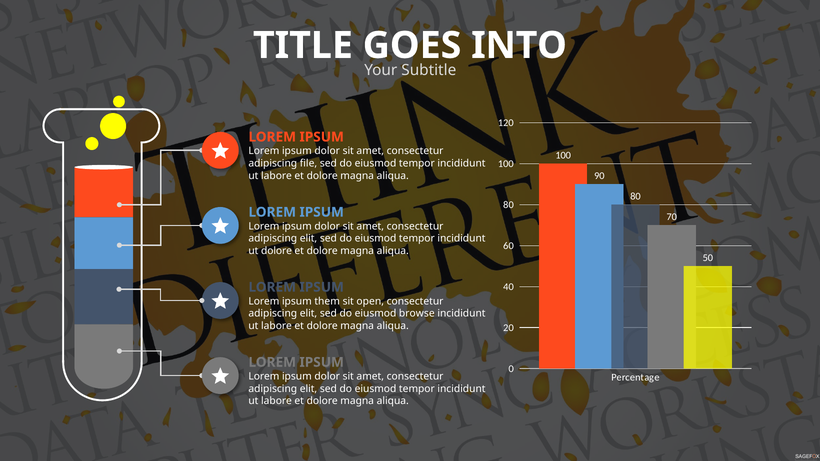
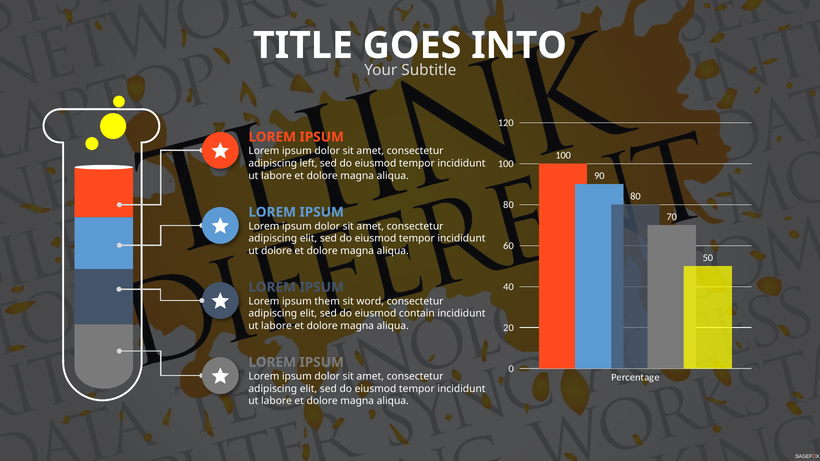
file: file -> left
open: open -> word
browse: browse -> contain
